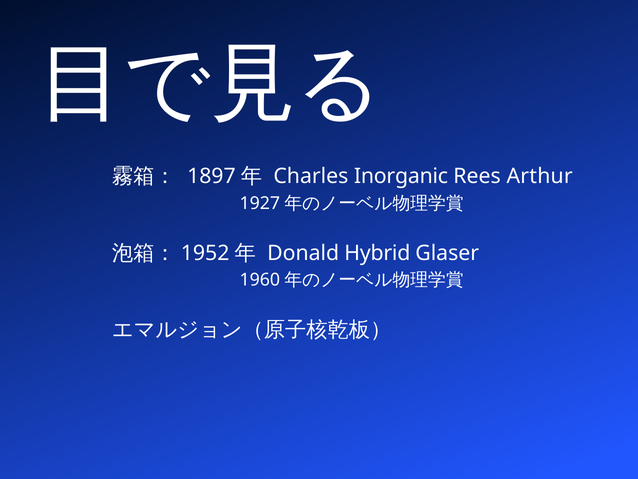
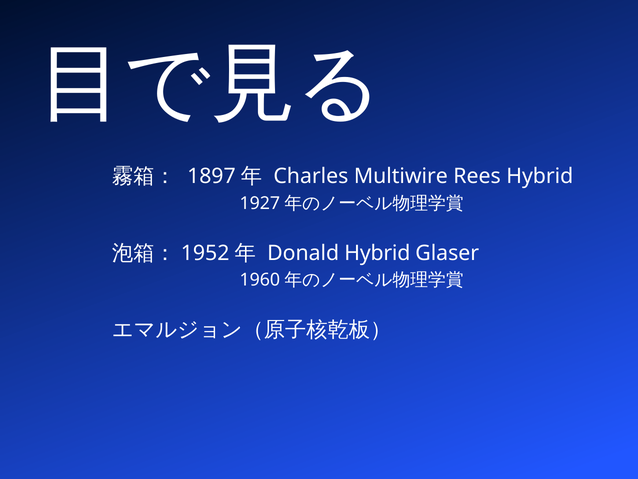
Inorganic: Inorganic -> Multiwire
Rees Arthur: Arthur -> Hybrid
